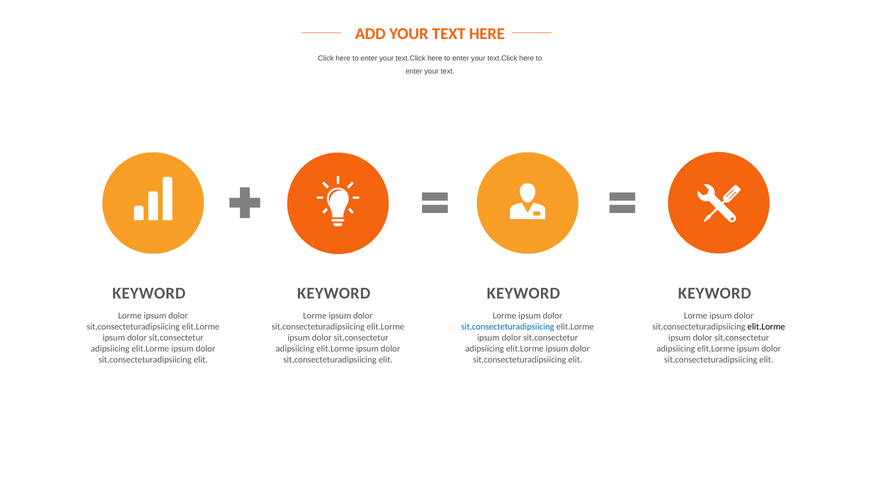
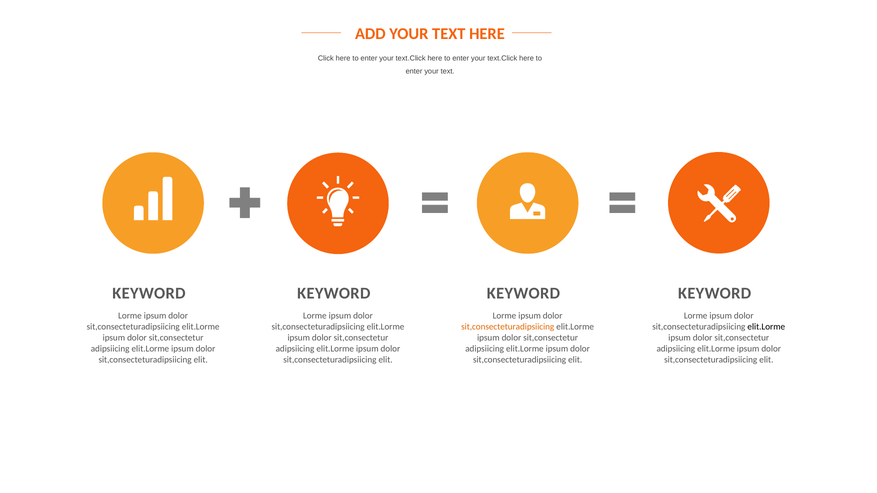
sit,consecteturadipsiicing at (508, 327) colour: blue -> orange
